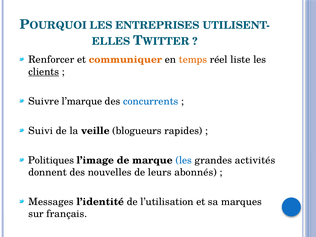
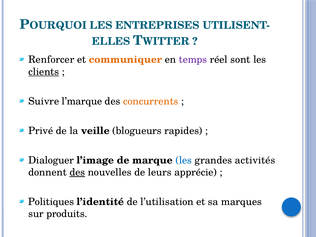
temps colour: orange -> purple
liste: liste -> sont
concurrents colour: blue -> orange
Suivi: Suivi -> Privé
Politiques: Politiques -> Dialoguer
des at (77, 172) underline: none -> present
abonnés: abonnés -> apprécie
Messages: Messages -> Politiques
français: français -> produits
